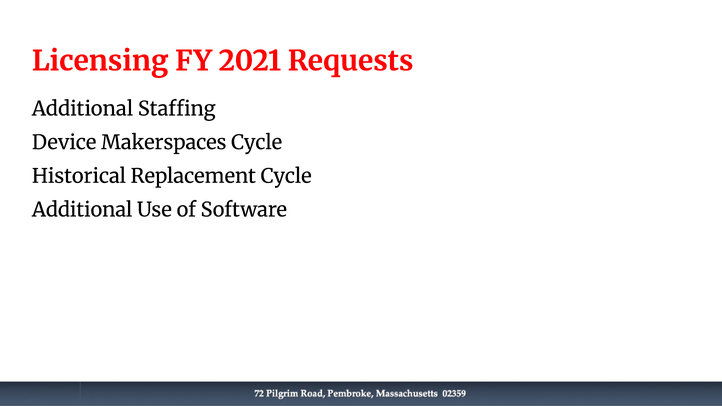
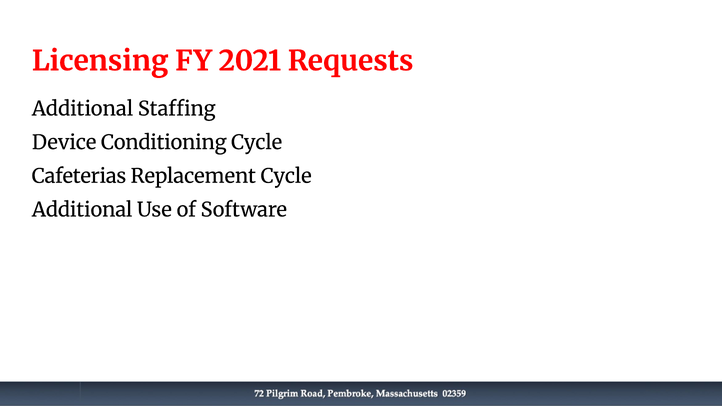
Makerspaces: Makerspaces -> Conditioning
Historical: Historical -> Cafeterias
